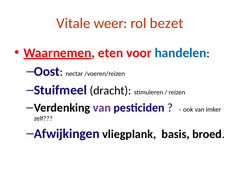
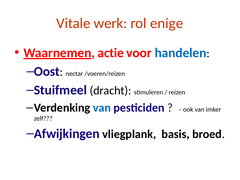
weer: weer -> werk
bezet: bezet -> enige
eten: eten -> actie
van at (102, 108) colour: purple -> blue
